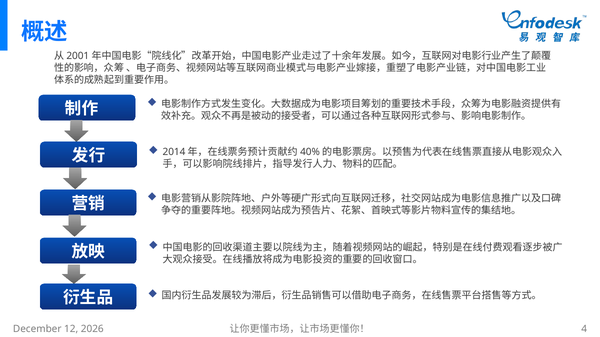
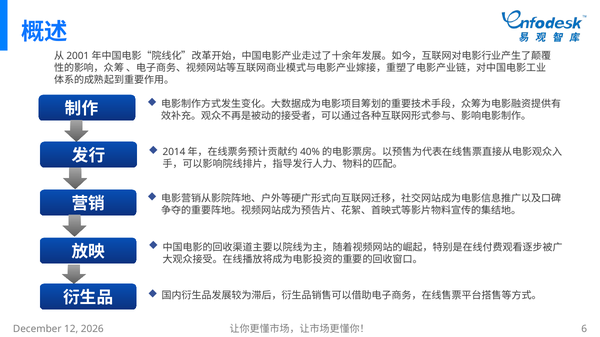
4: 4 -> 6
